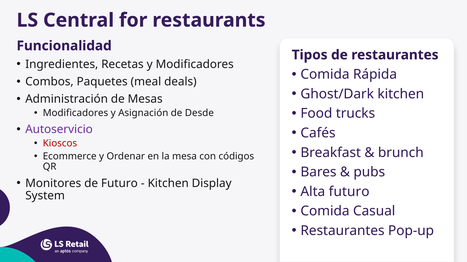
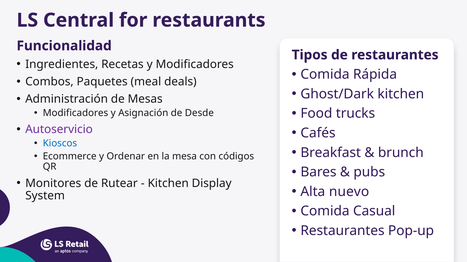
Kioscos colour: red -> blue
de Futuro: Futuro -> Rutear
Alta futuro: futuro -> nuevo
